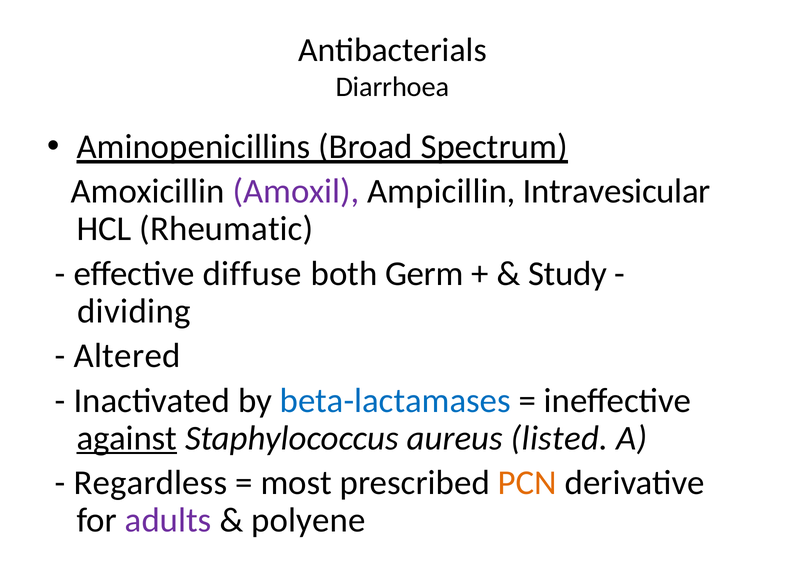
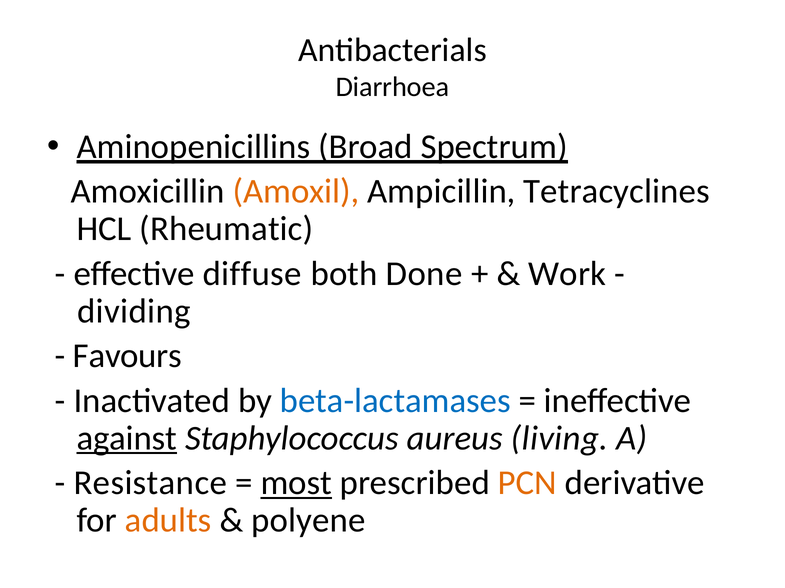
Amoxil colour: purple -> orange
Intravesicular: Intravesicular -> Tetracyclines
Germ: Germ -> Done
Study: Study -> Work
Altered: Altered -> Favours
listed: listed -> living
Regardless: Regardless -> Resistance
most underline: none -> present
adults colour: purple -> orange
